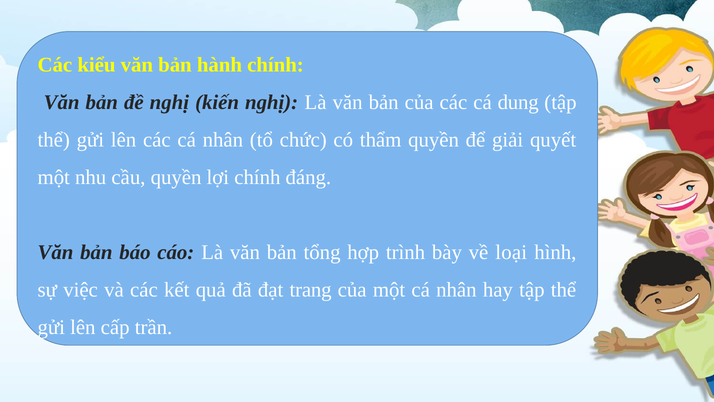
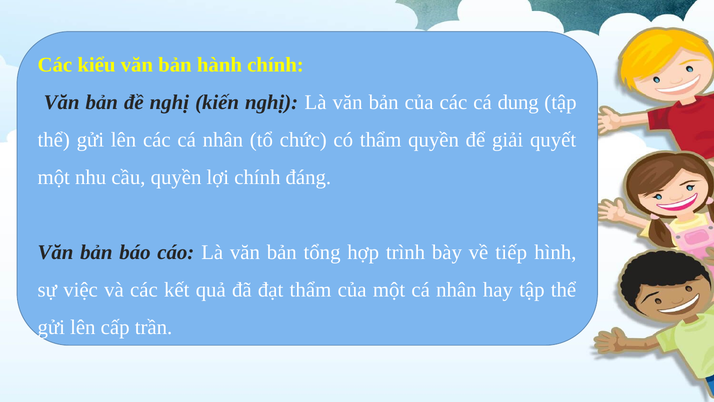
loại: loại -> tiếp
đạt trang: trang -> thẩm
